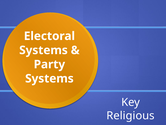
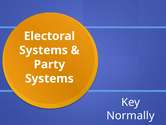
Religious: Religious -> Normally
